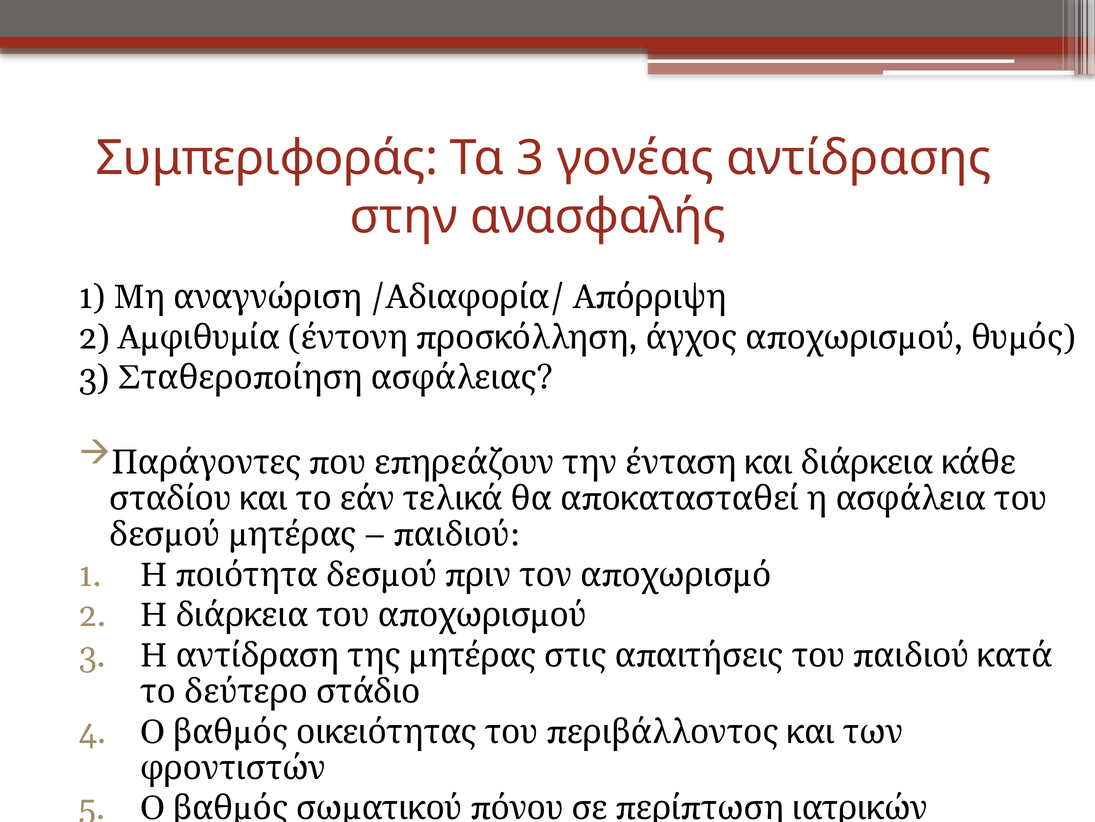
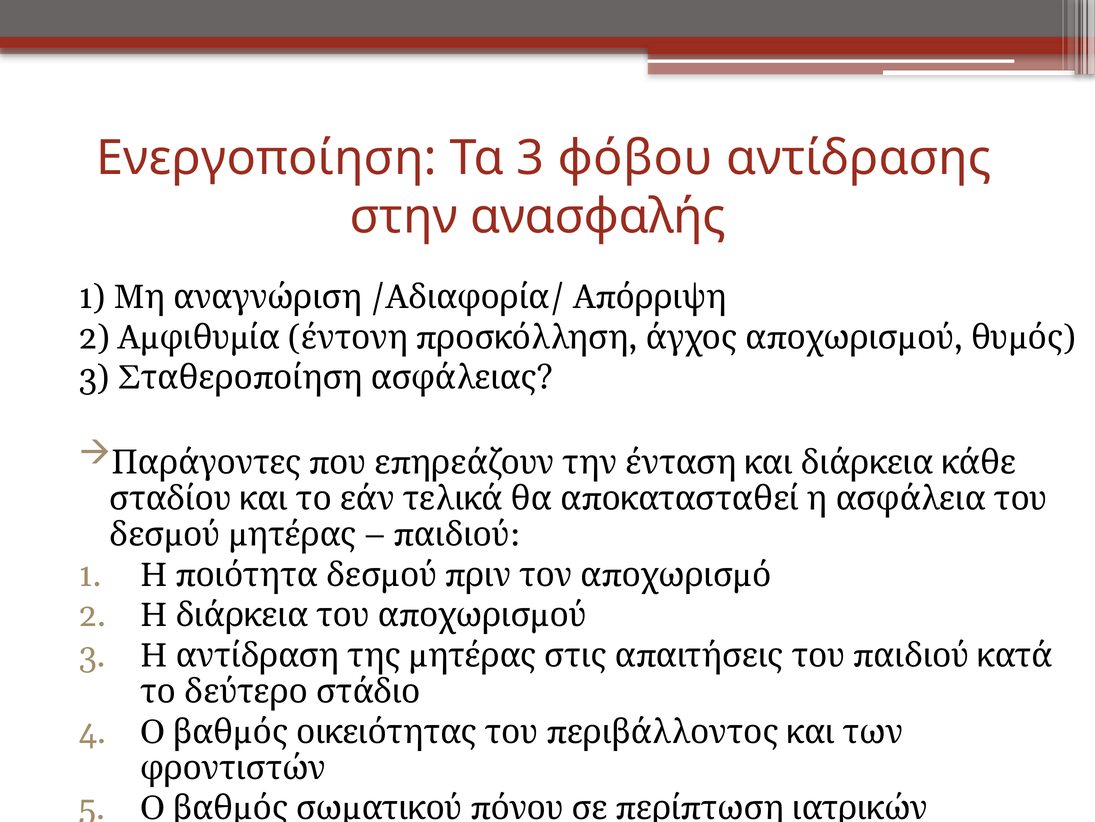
Συμπεριφοράς: Συμπεριφοράς -> Ενεργοποίηση
γονέας: γονέας -> φόβου
